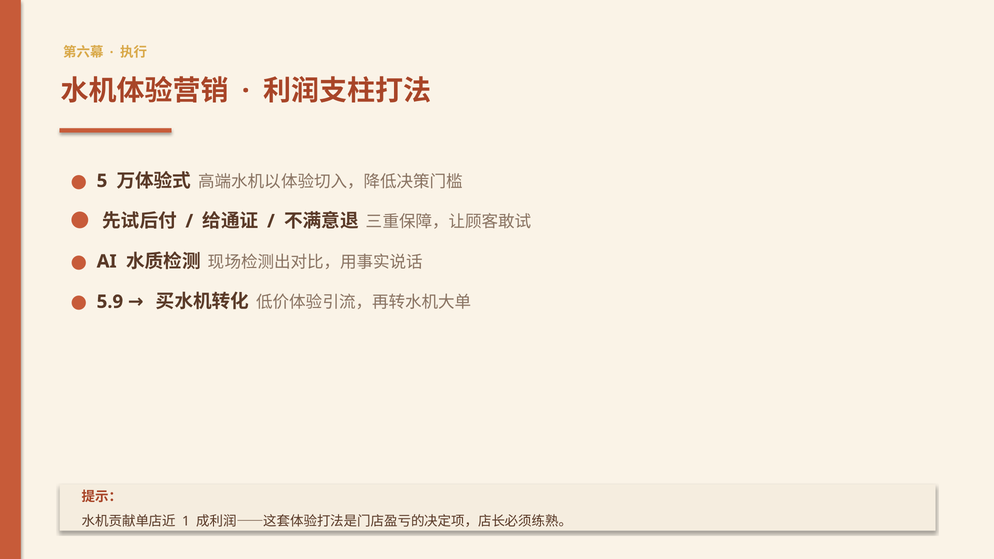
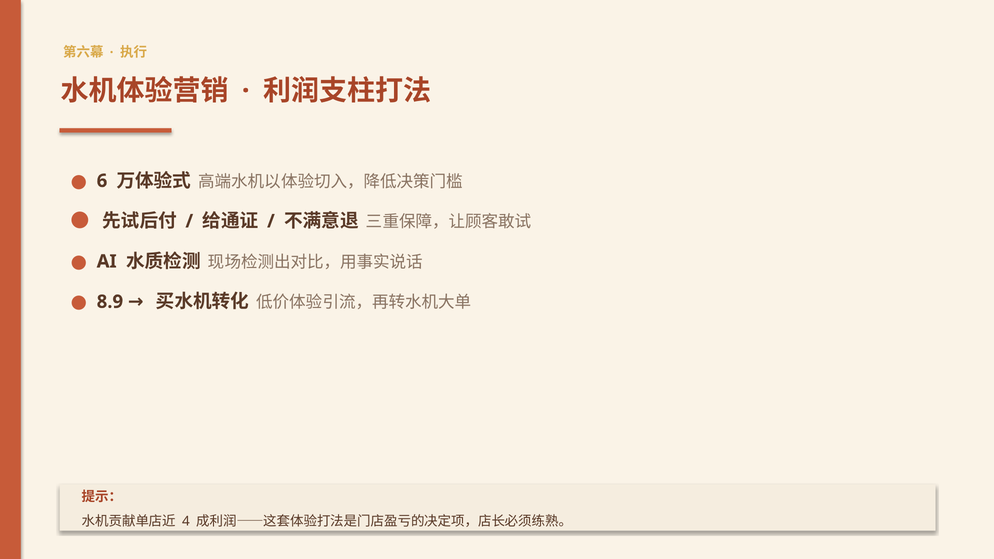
5: 5 -> 6
5.9: 5.9 -> 8.9
1: 1 -> 4
